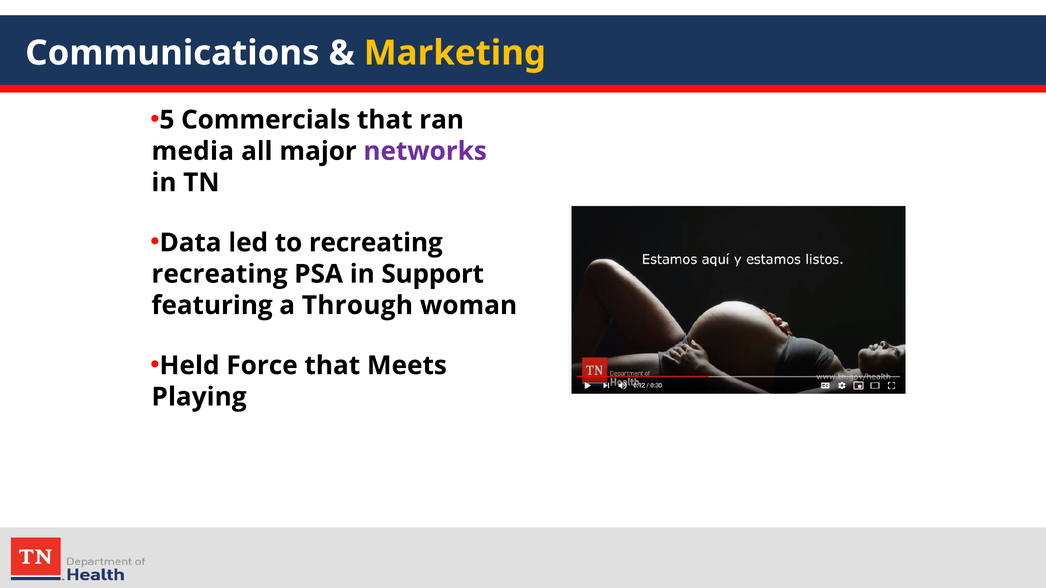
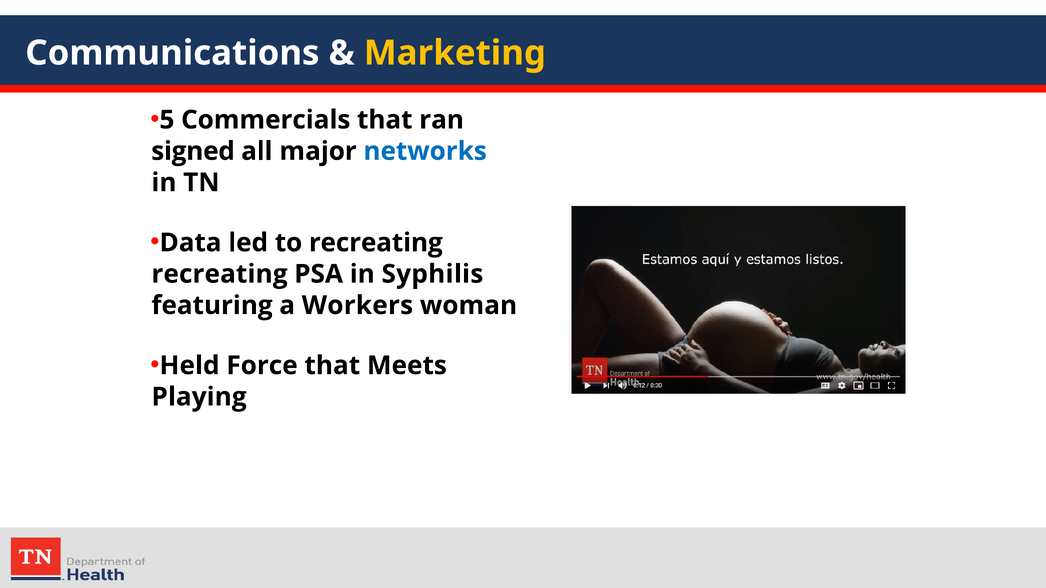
media: media -> signed
networks colour: purple -> blue
Support: Support -> Syphilis
Through: Through -> Workers
